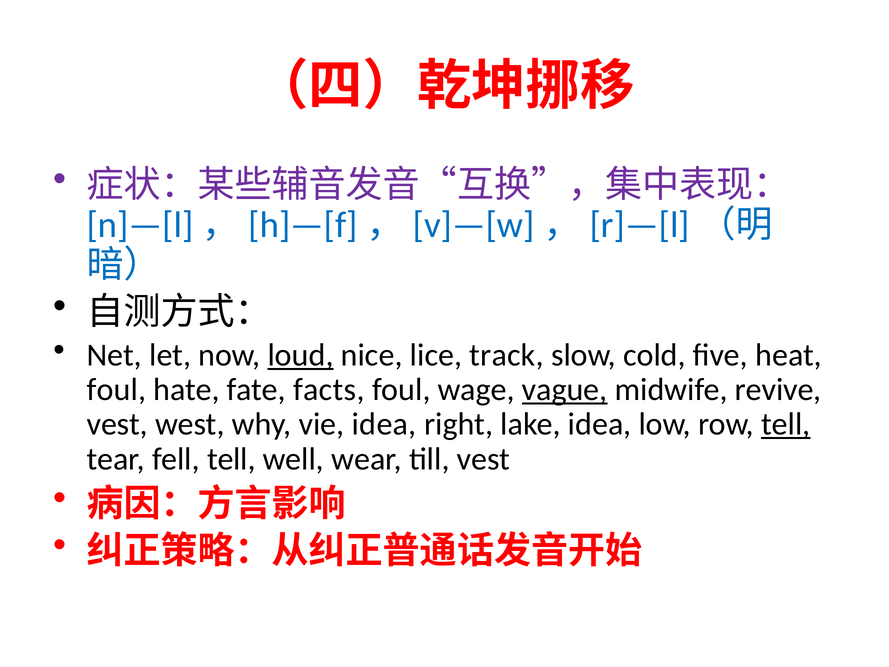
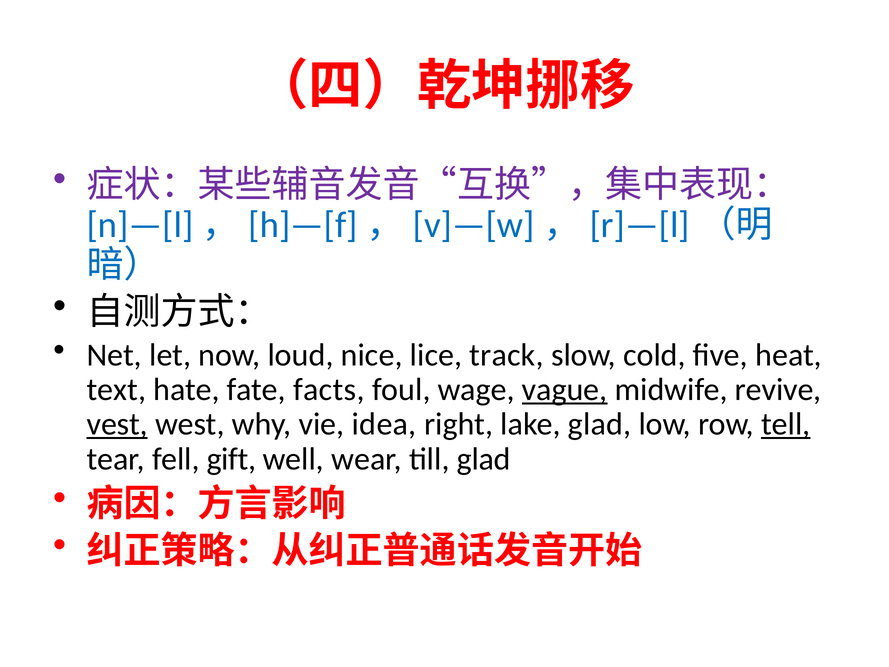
loud underline: present -> none
foul at (116, 390): foul -> text
vest at (117, 424) underline: none -> present
lake idea: idea -> glad
fell tell: tell -> gift
till vest: vest -> glad
